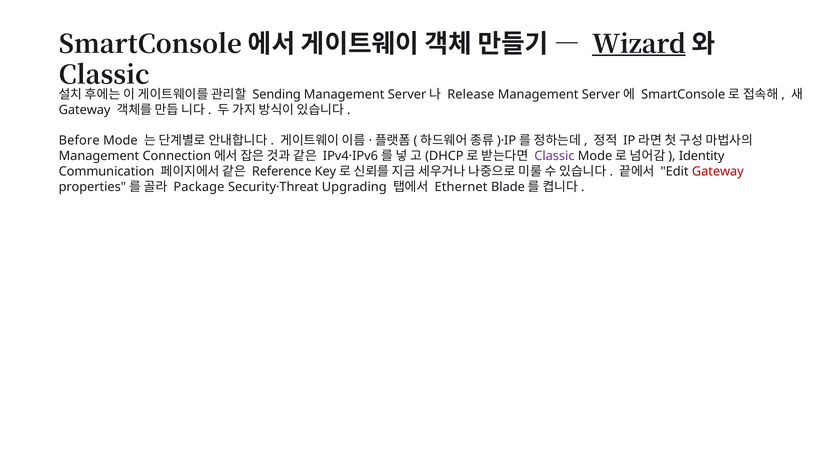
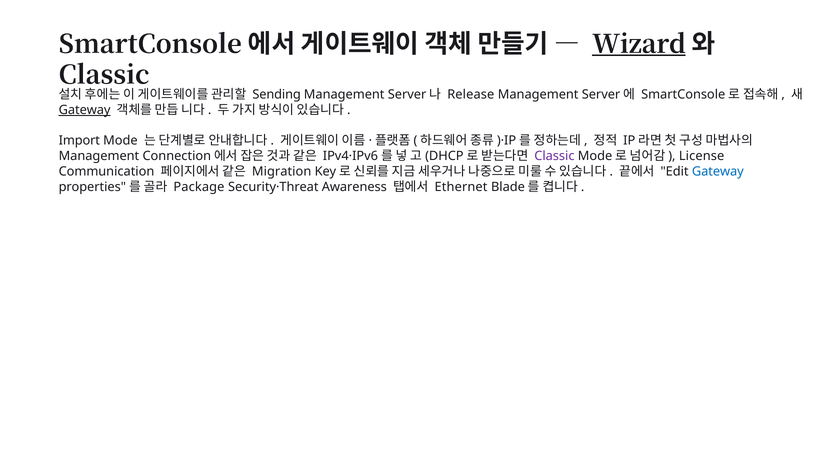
Gateway at (85, 110) underline: none -> present
Before: Before -> Import
Identity: Identity -> License
Reference: Reference -> Migration
Gateway at (718, 171) colour: red -> blue
Upgrading: Upgrading -> Awareness
